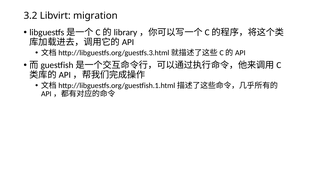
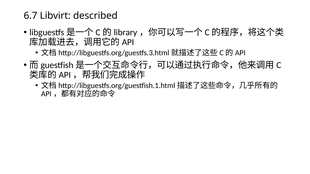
3.2: 3.2 -> 6.7
migration: migration -> described
